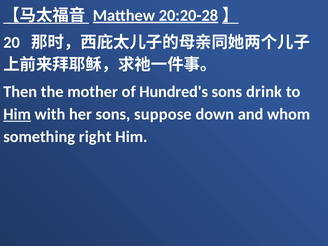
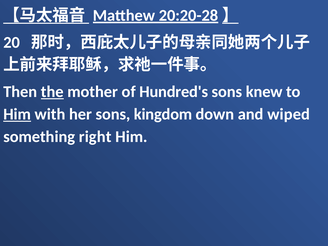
the underline: none -> present
drink: drink -> knew
suppose: suppose -> kingdom
whom: whom -> wiped
